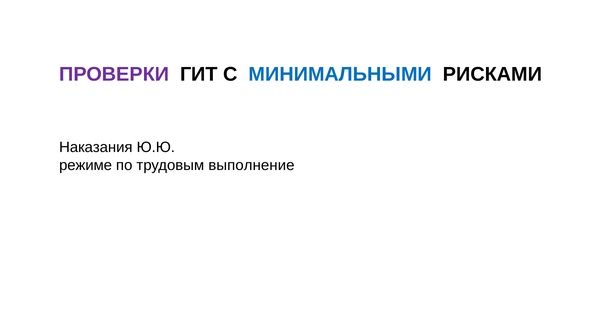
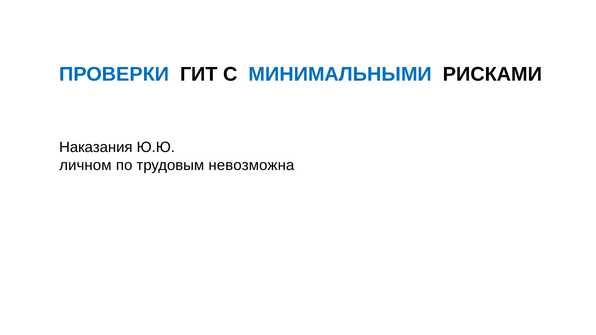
ПРОВЕРКИ colour: purple -> blue
режиме: режиме -> личном
выполнение: выполнение -> невозможна
